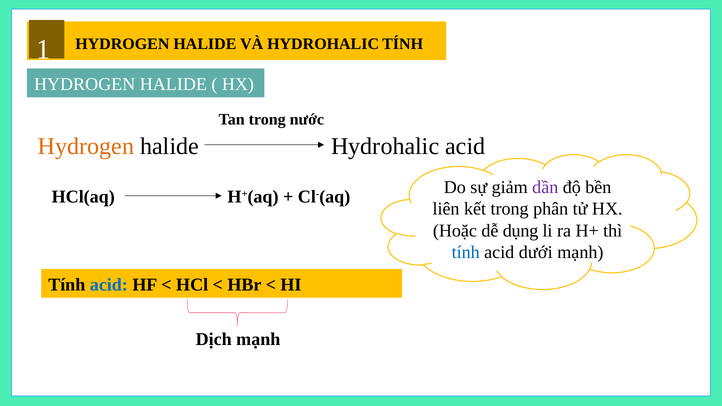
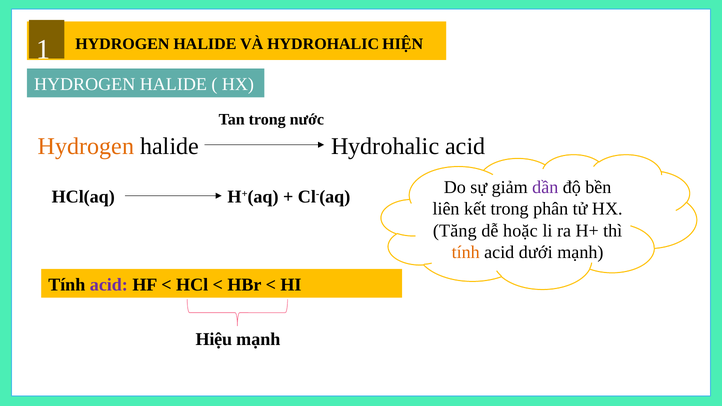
HYDROHALIC TÍNH: TÍNH -> HIỆN
Hoặc: Hoặc -> Tăng
dụng: dụng -> hoặc
tính at (466, 252) colour: blue -> orange
acid at (109, 285) colour: blue -> purple
Dịch: Dịch -> Hiệu
